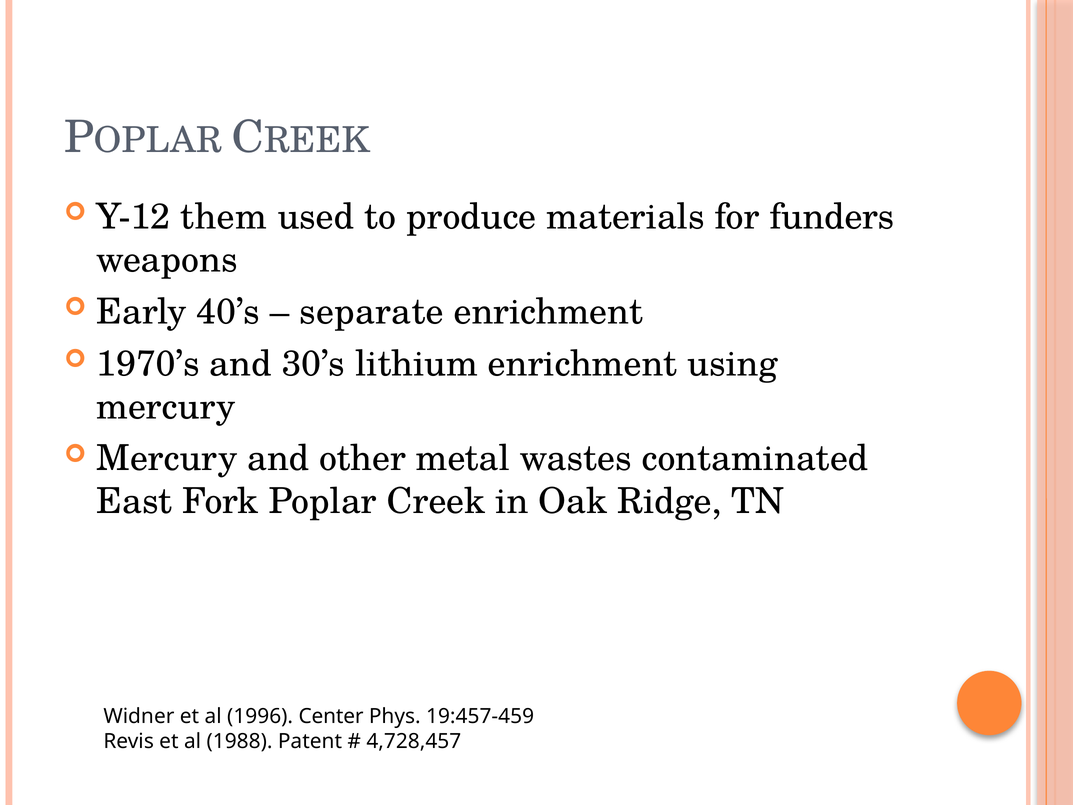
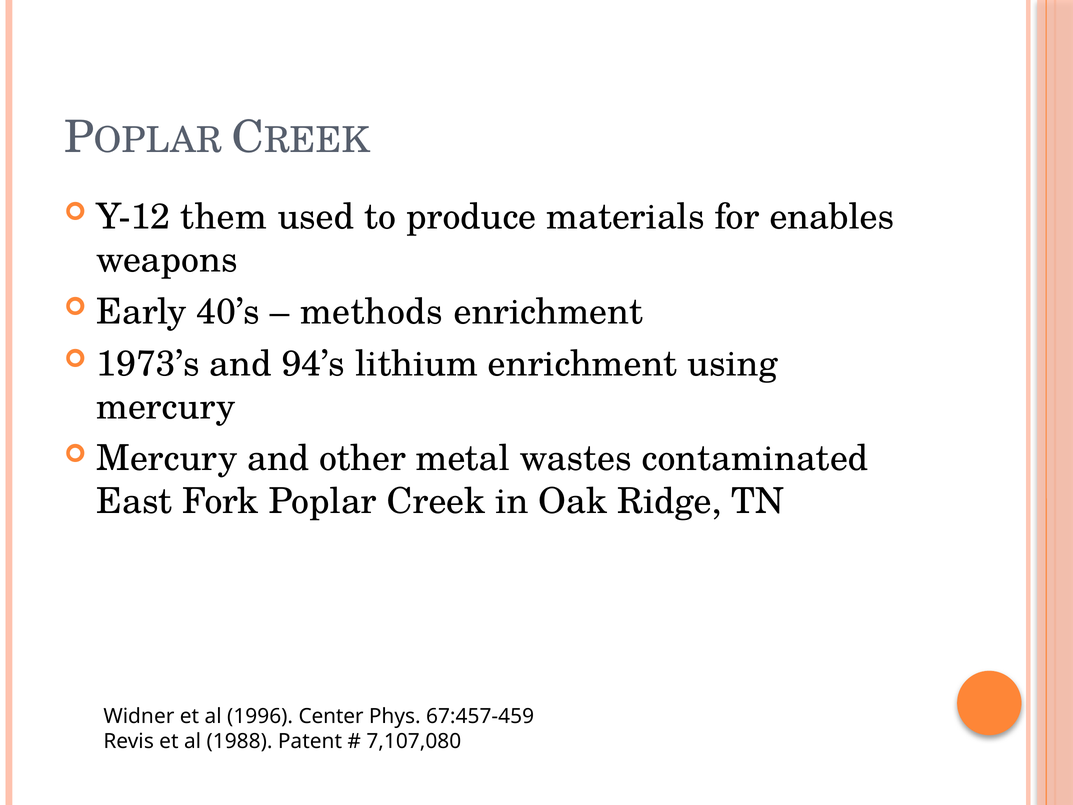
funders: funders -> enables
separate: separate -> methods
1970’s: 1970’s -> 1973’s
30’s: 30’s -> 94’s
19:457-459: 19:457-459 -> 67:457-459
4,728,457: 4,728,457 -> 7,107,080
